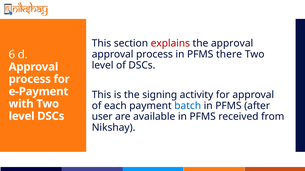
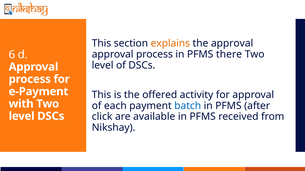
explains colour: red -> orange
signing: signing -> offered
user: user -> click
